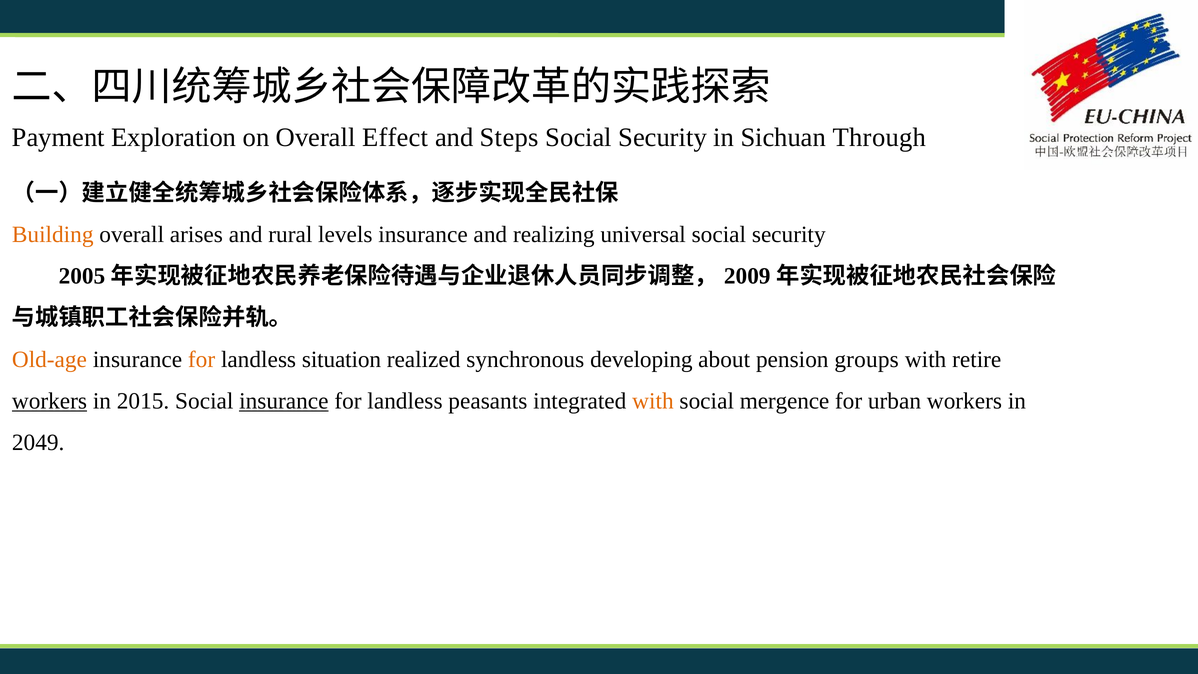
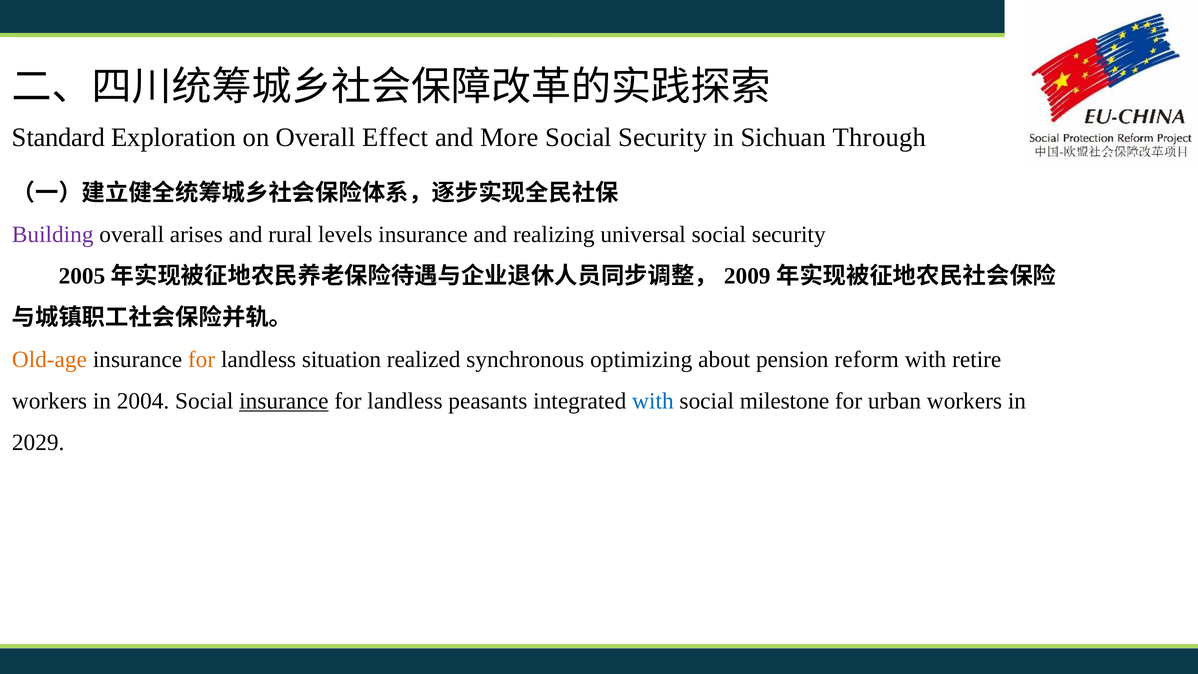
Payment: Payment -> Standard
Steps: Steps -> More
Building colour: orange -> purple
developing: developing -> optimizing
groups: groups -> reform
workers at (49, 401) underline: present -> none
2015: 2015 -> 2004
with at (653, 401) colour: orange -> blue
mergence: mergence -> milestone
2049: 2049 -> 2029
